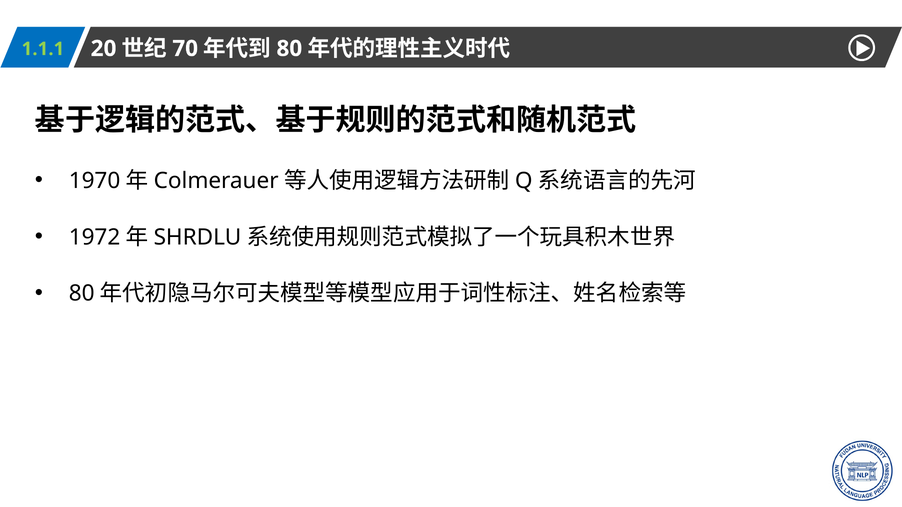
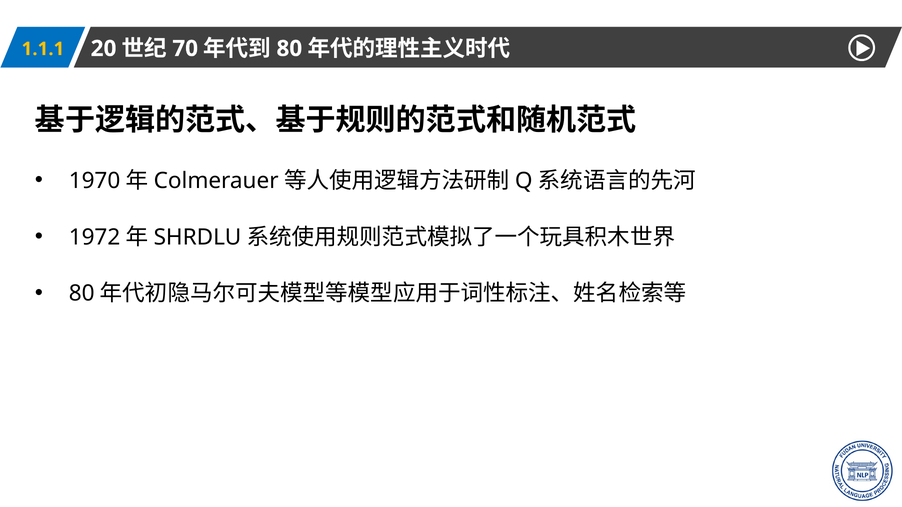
1.1.1 colour: light green -> yellow
